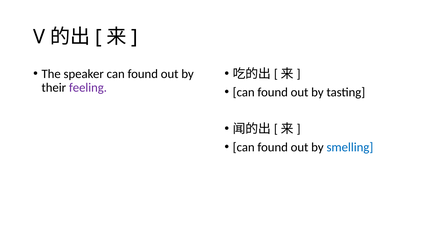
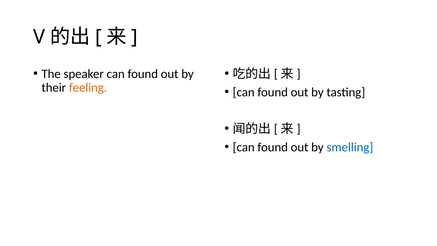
feeling colour: purple -> orange
